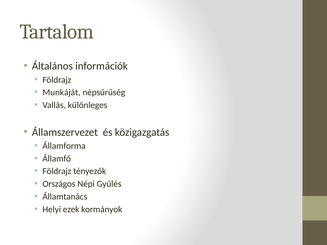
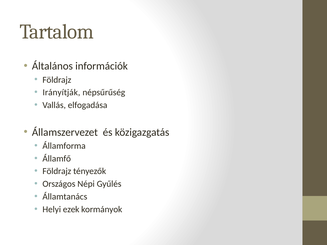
Munkáját: Munkáját -> Irányítják
különleges: különleges -> elfogadása
